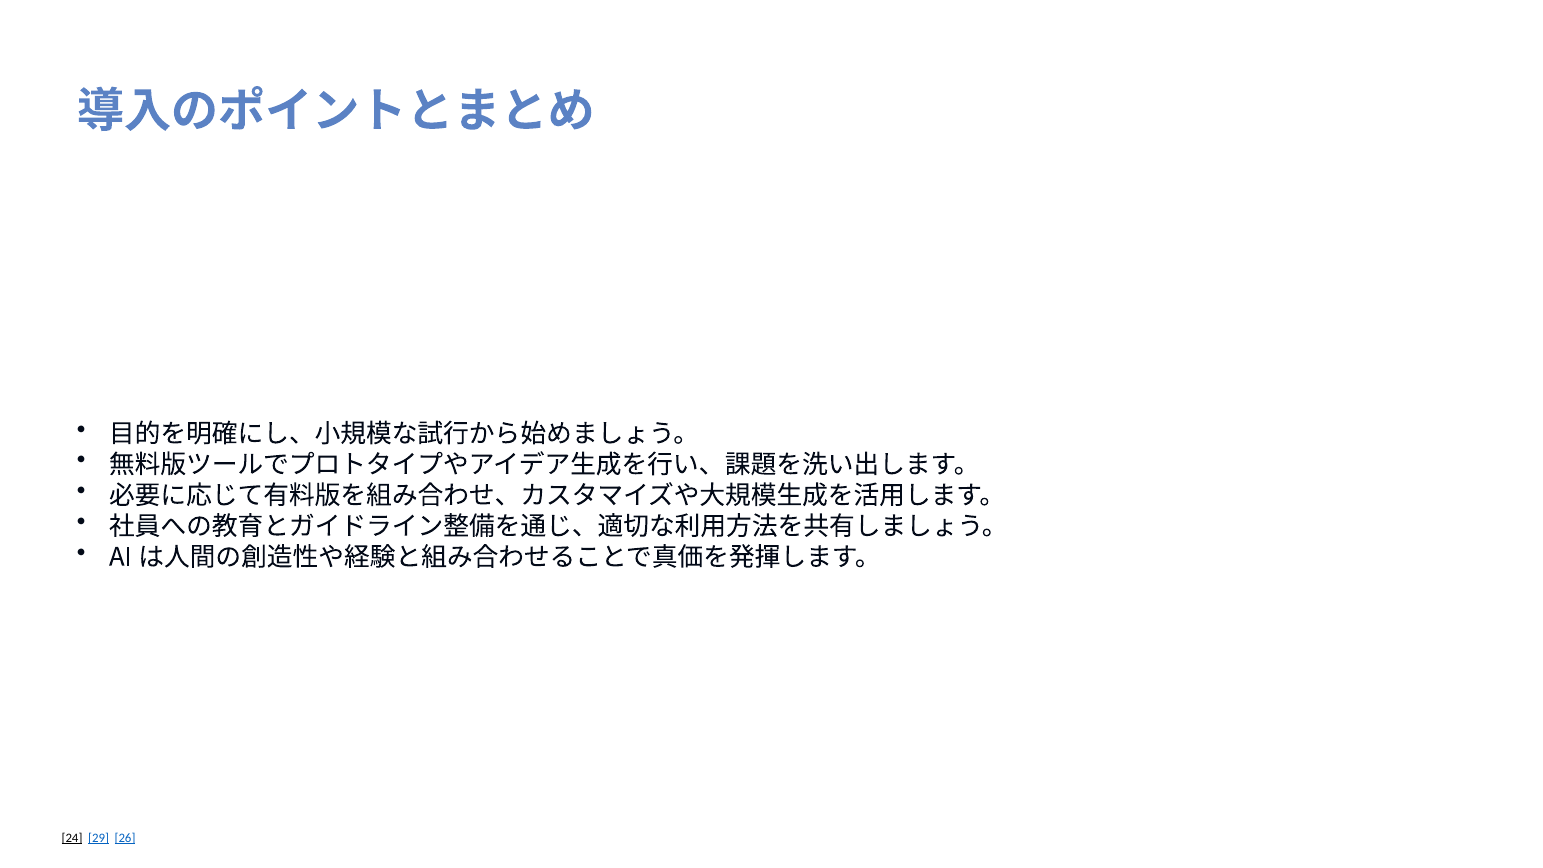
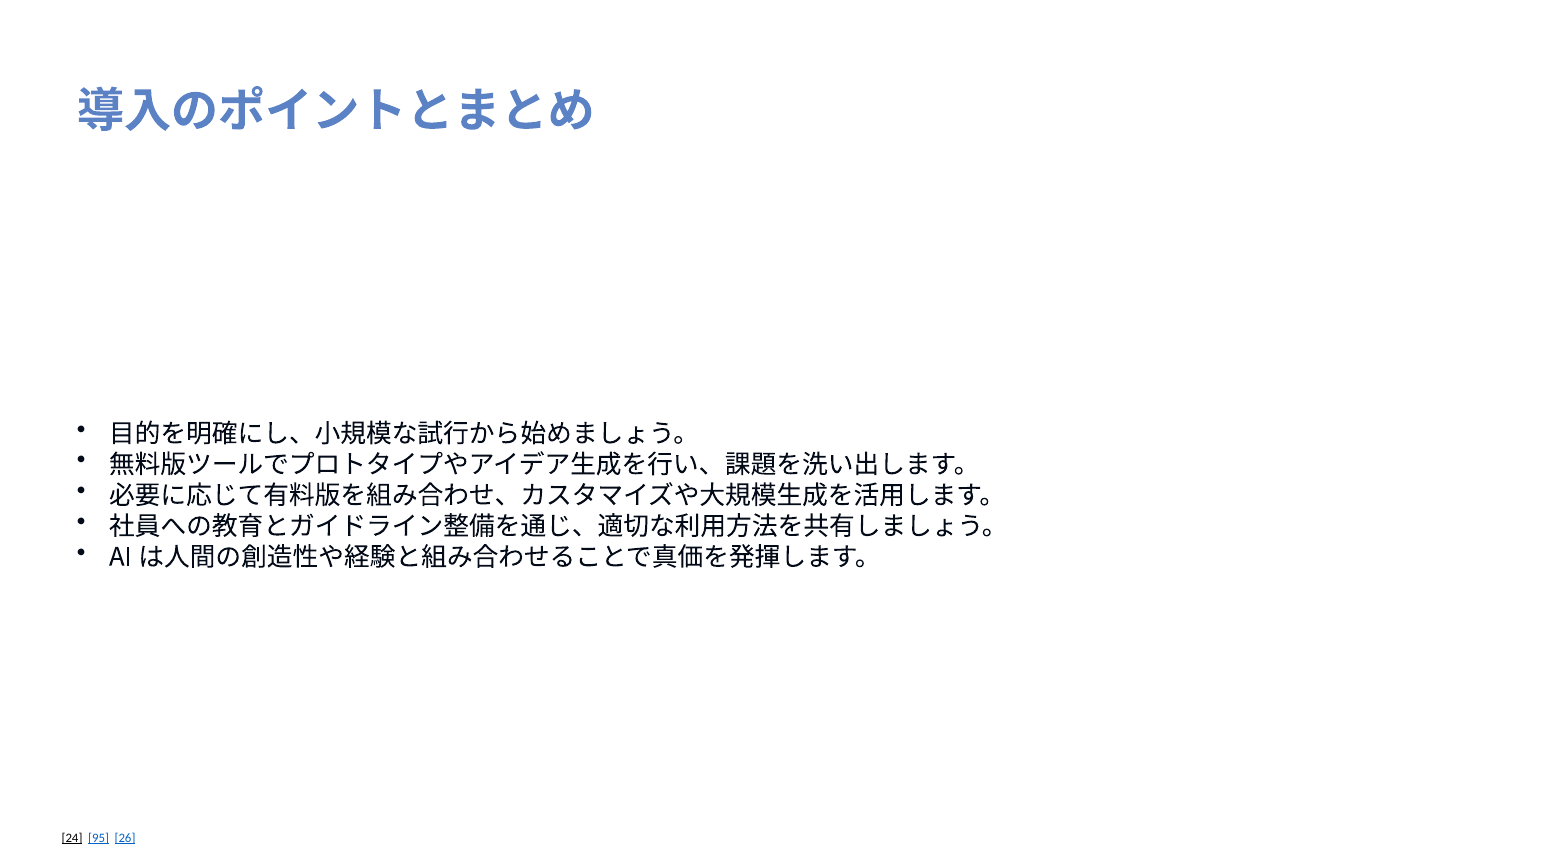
29: 29 -> 95
